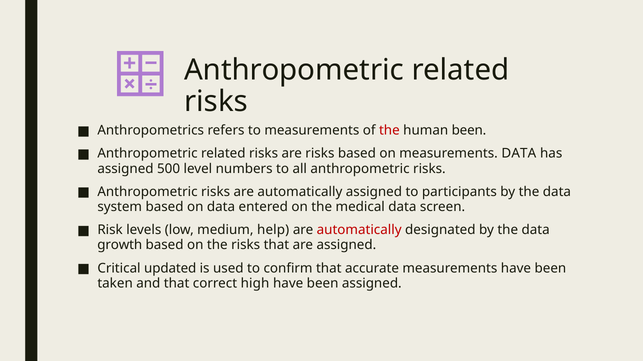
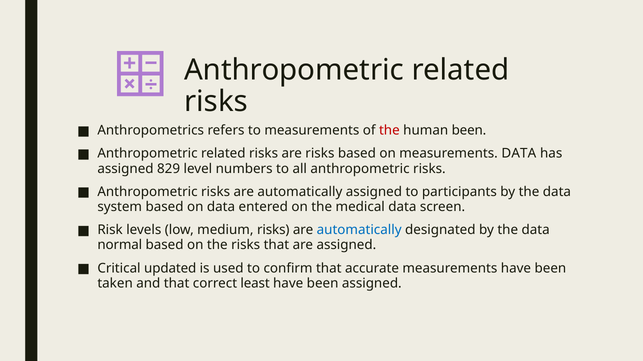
500: 500 -> 829
medium help: help -> risks
automatically at (359, 230) colour: red -> blue
growth: growth -> normal
high: high -> least
